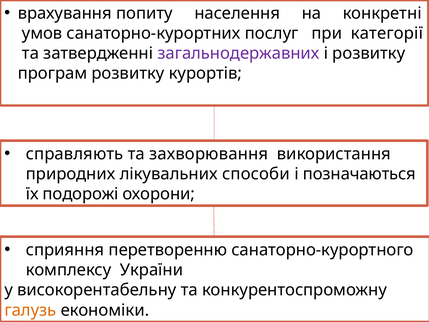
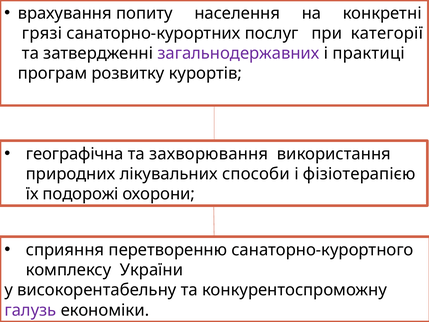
умов: умов -> грязі
і розвитку: розвитку -> практиці
справляють: справляють -> географічна
позначаються: позначаються -> фізіотерапією
галузь colour: orange -> purple
